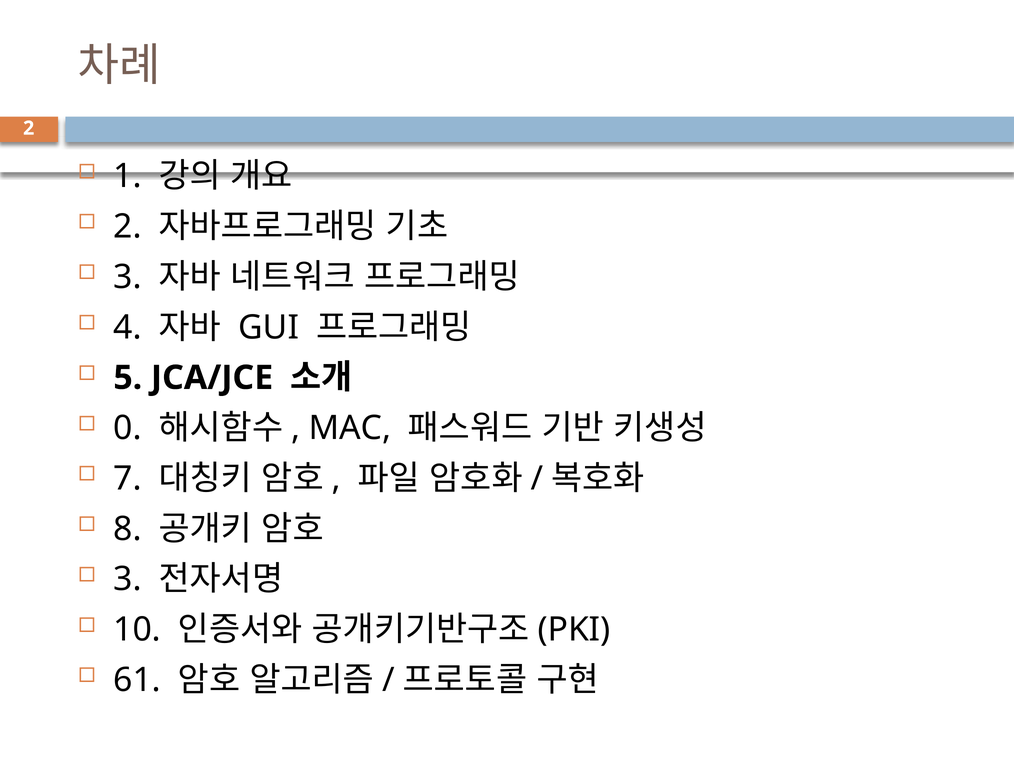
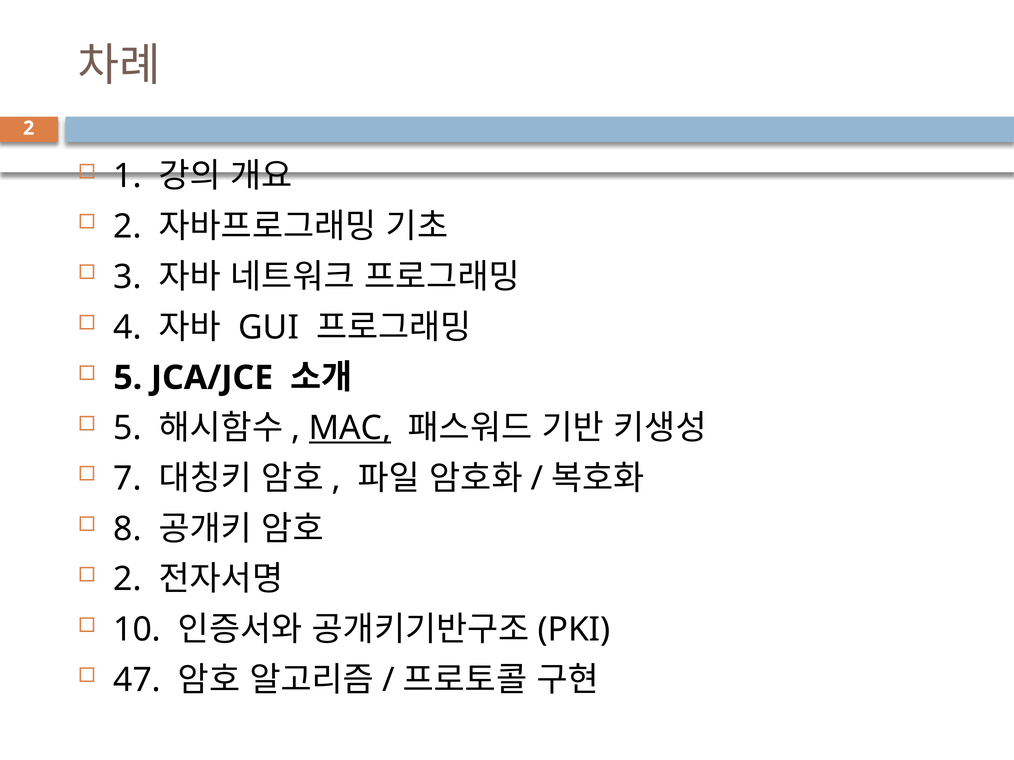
0 at (128, 428): 0 -> 5
MAC underline: none -> present
3 at (128, 580): 3 -> 2
61: 61 -> 47
